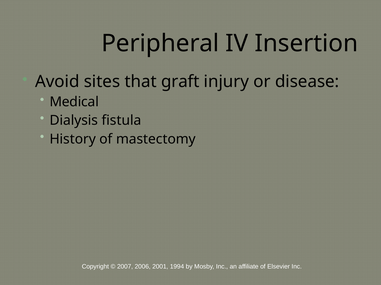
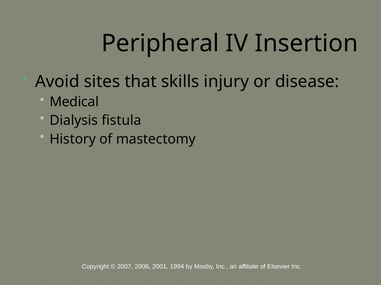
graft: graft -> skills
